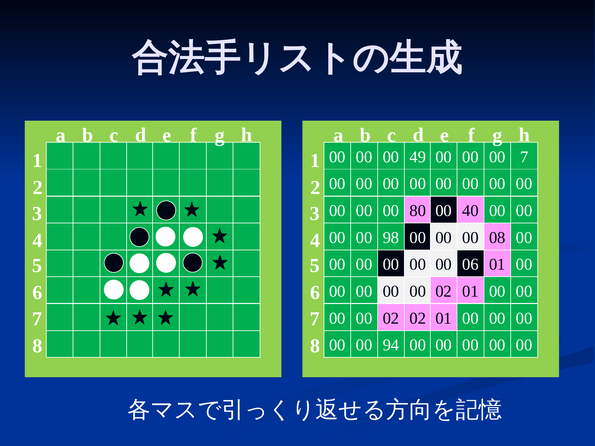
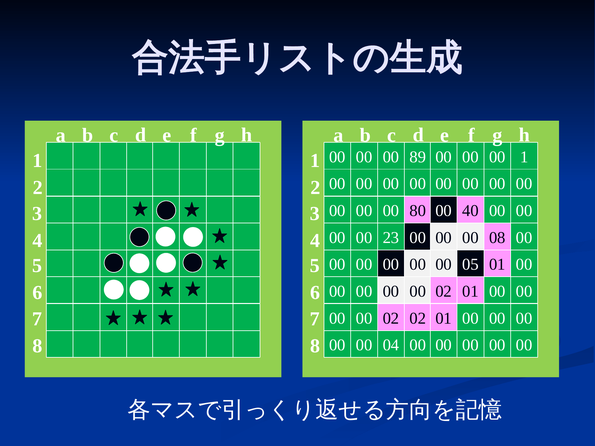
49: 49 -> 89
00 7: 7 -> 1
98: 98 -> 23
06: 06 -> 05
94: 94 -> 04
